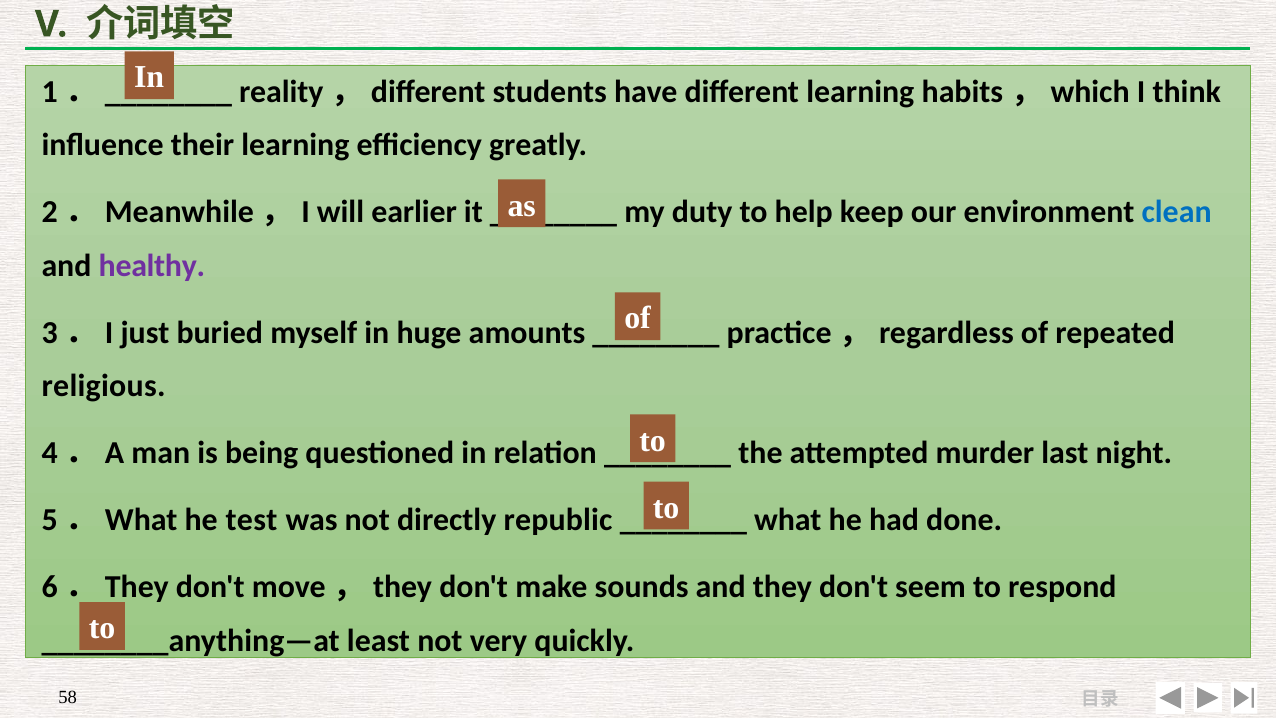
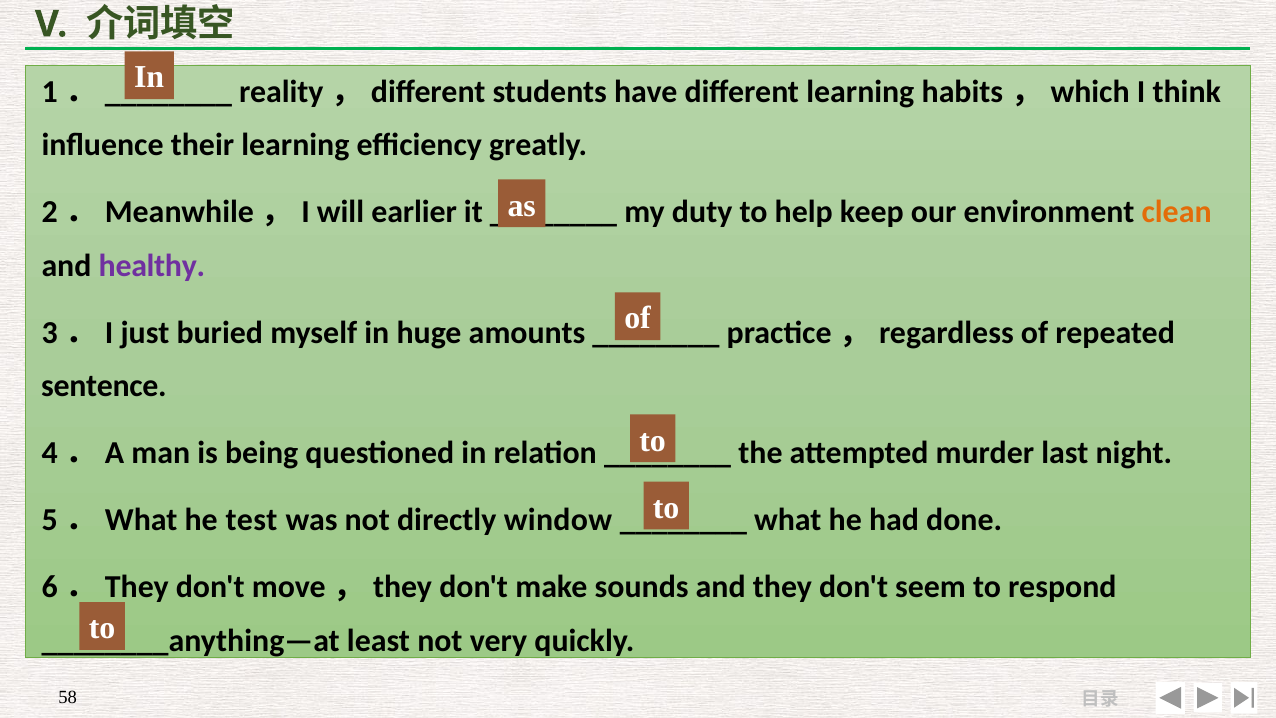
clean colour: blue -> orange
religious: religious -> sentence
republic: republic -> window
